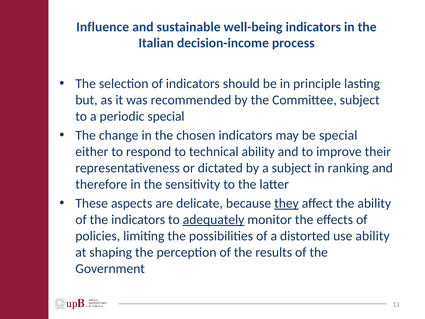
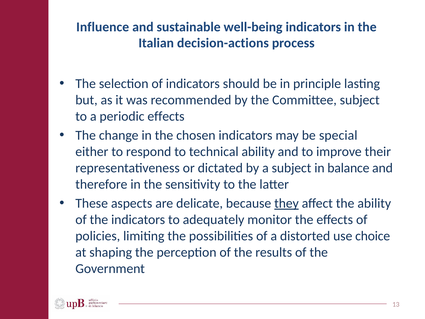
decision-income: decision-income -> decision-actions
periodic special: special -> effects
ranking: ranking -> balance
adequately underline: present -> none
use ability: ability -> choice
